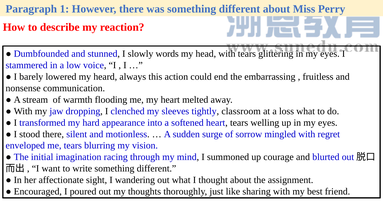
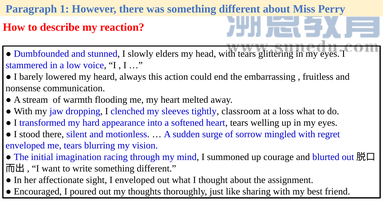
words: words -> elders
I wandering: wandering -> enveloped
